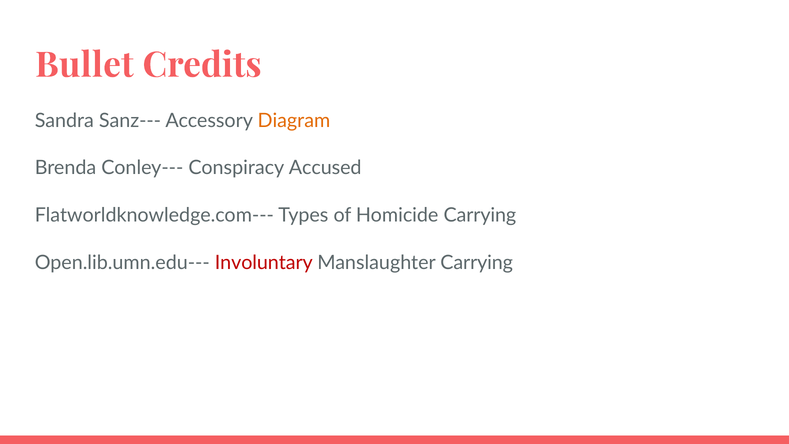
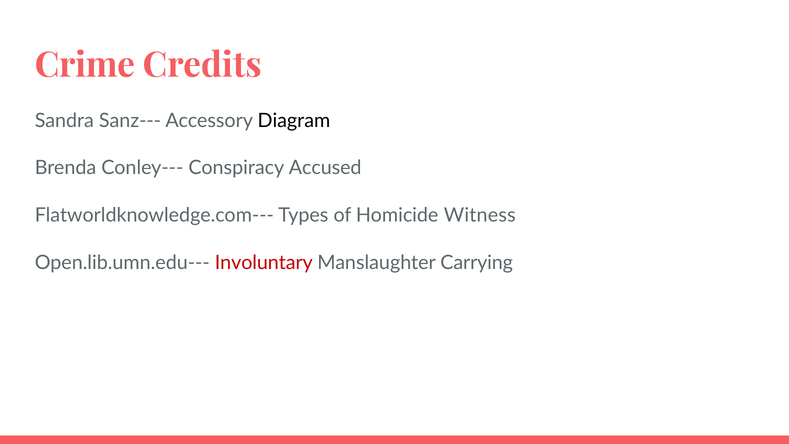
Bullet: Bullet -> Crime
Diagram colour: orange -> black
Homicide Carrying: Carrying -> Witness
